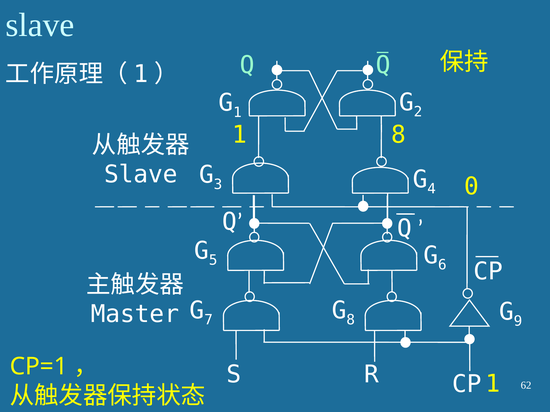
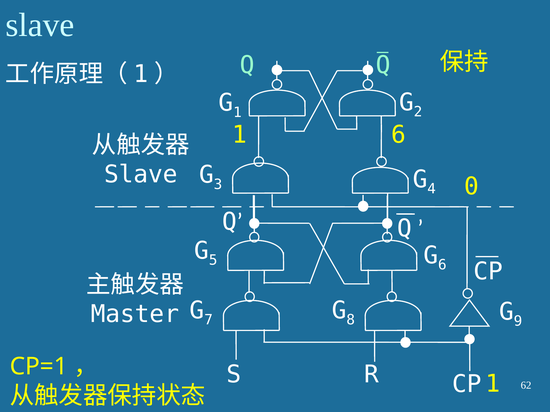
1 8: 8 -> 6
